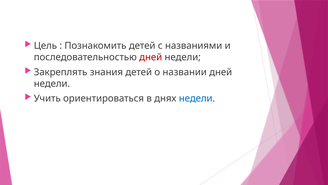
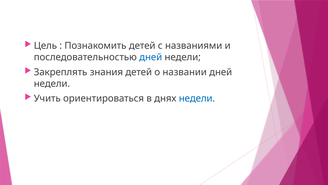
дней at (151, 57) colour: red -> blue
